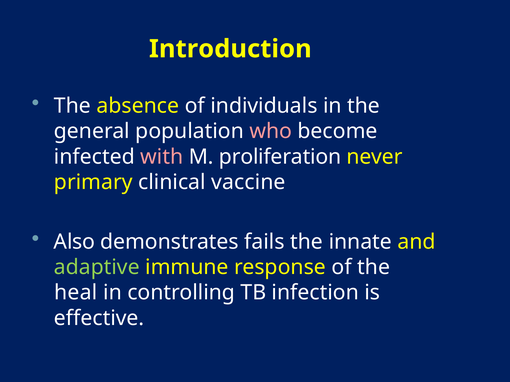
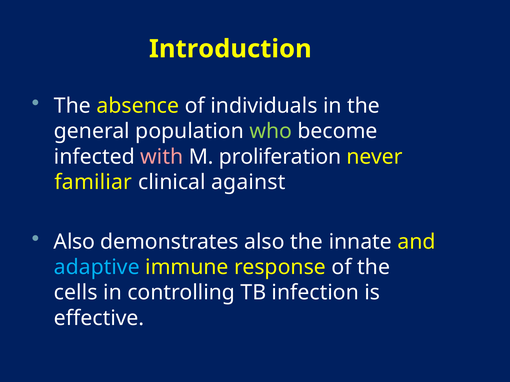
who colour: pink -> light green
primary: primary -> familiar
vaccine: vaccine -> against
demonstrates fails: fails -> also
adaptive colour: light green -> light blue
heal: heal -> cells
